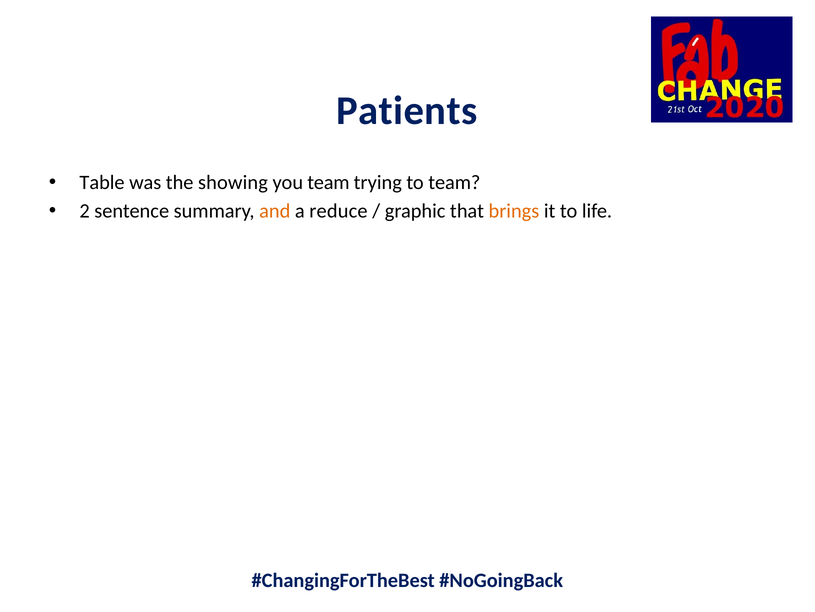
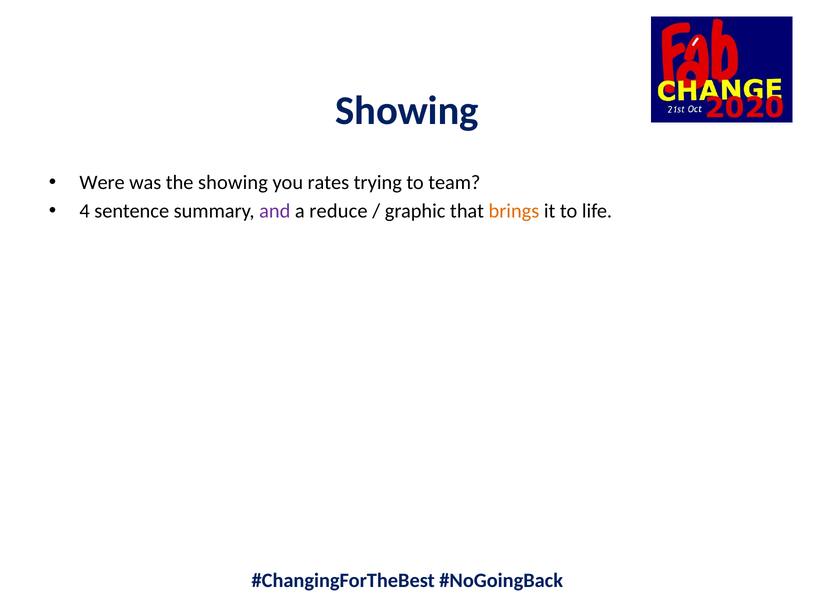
Patients at (407, 110): Patients -> Showing
Table: Table -> Were
you team: team -> rates
2: 2 -> 4
and colour: orange -> purple
